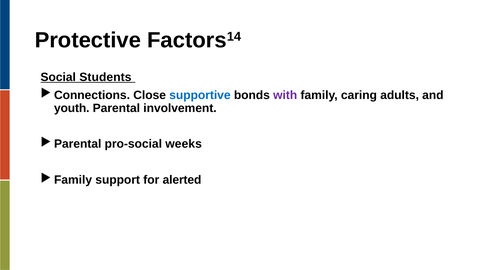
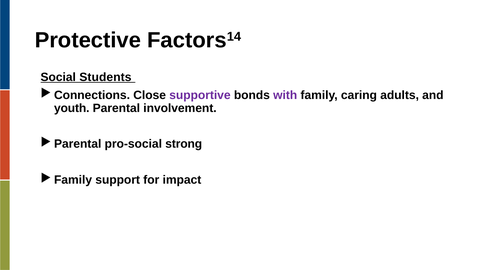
supportive colour: blue -> purple
weeks: weeks -> strong
alerted: alerted -> impact
